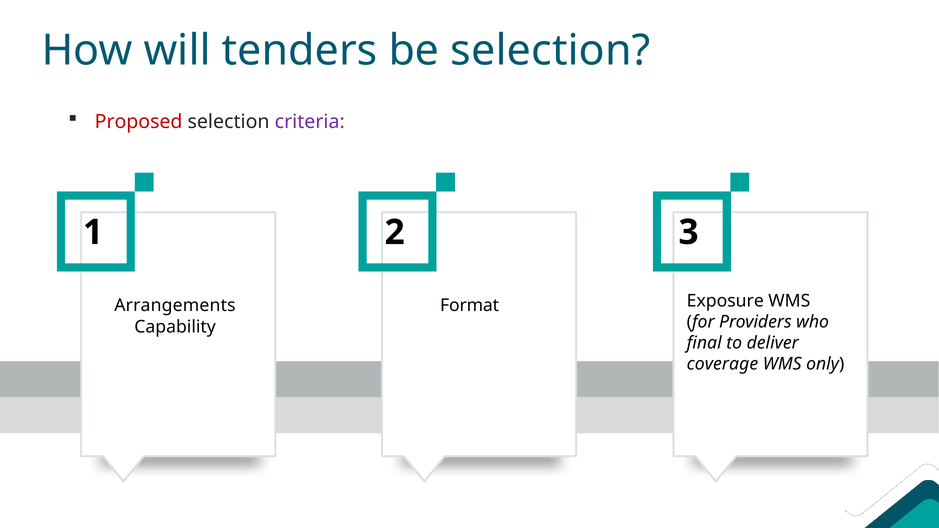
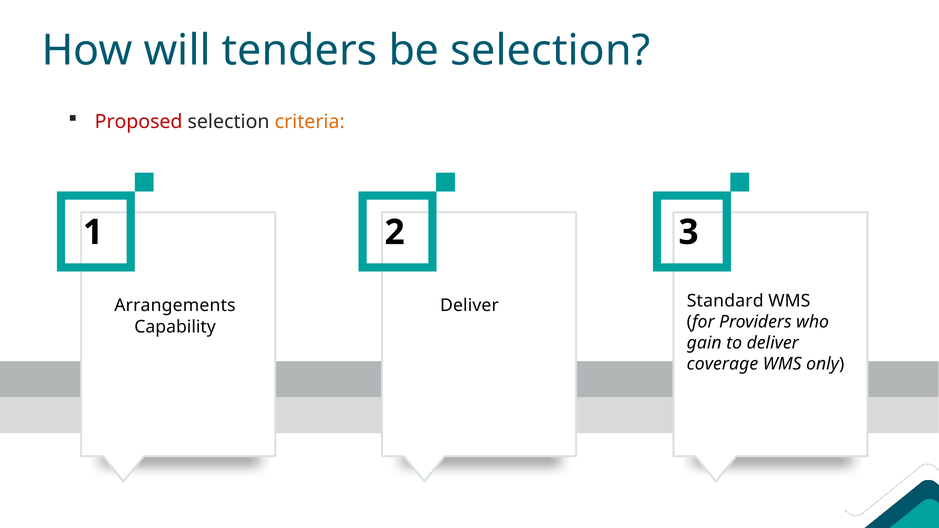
criteria colour: purple -> orange
Exposure: Exposure -> Standard
Format at (470, 306): Format -> Deliver
final: final -> gain
